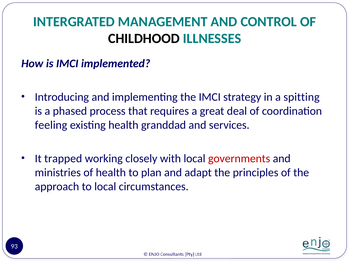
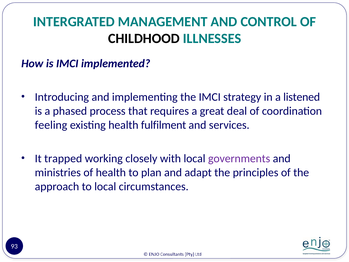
spitting: spitting -> listened
granddad: granddad -> fulfilment
governments colour: red -> purple
